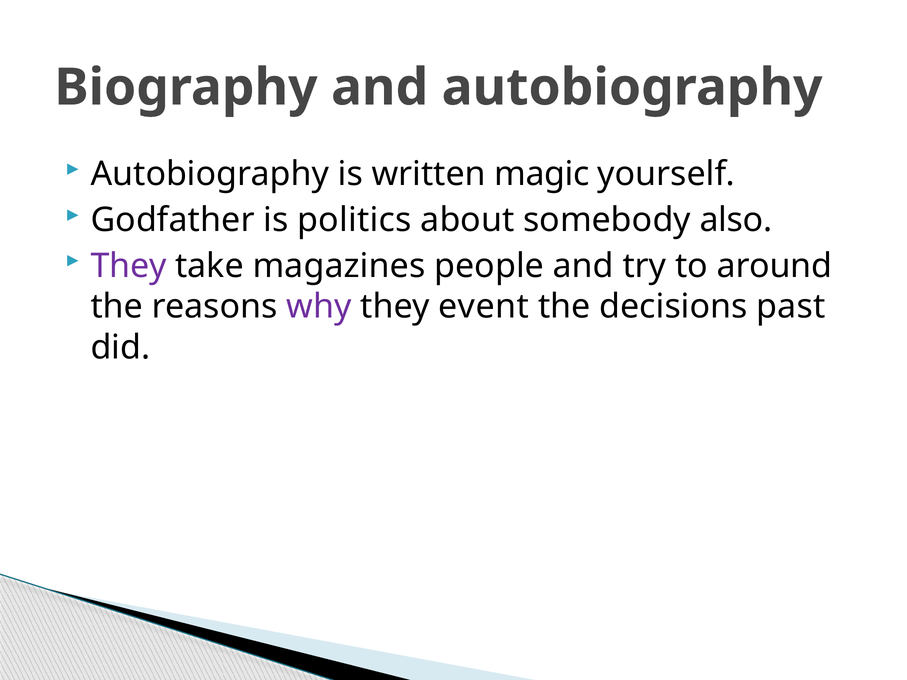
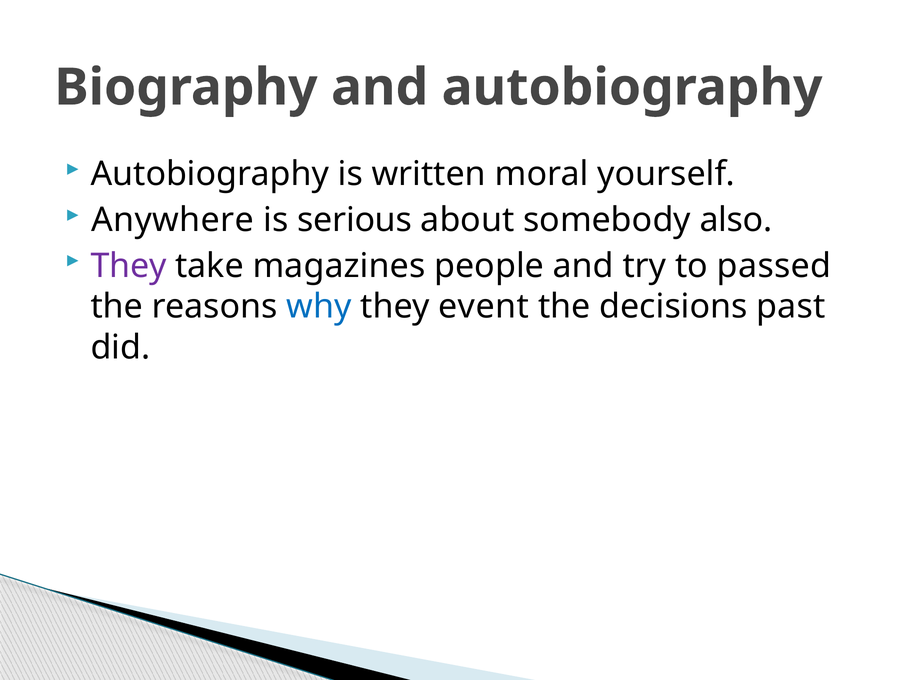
magic: magic -> moral
Godfather: Godfather -> Anywhere
politics: politics -> serious
around: around -> passed
why colour: purple -> blue
